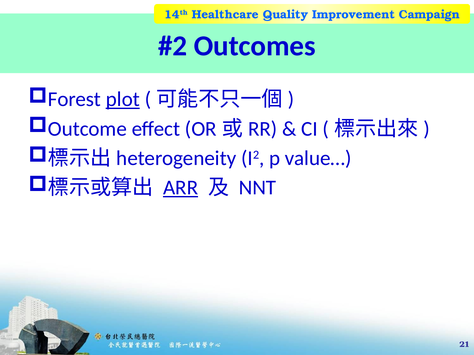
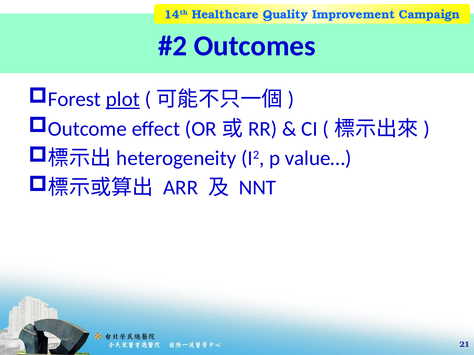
ARR underline: present -> none
